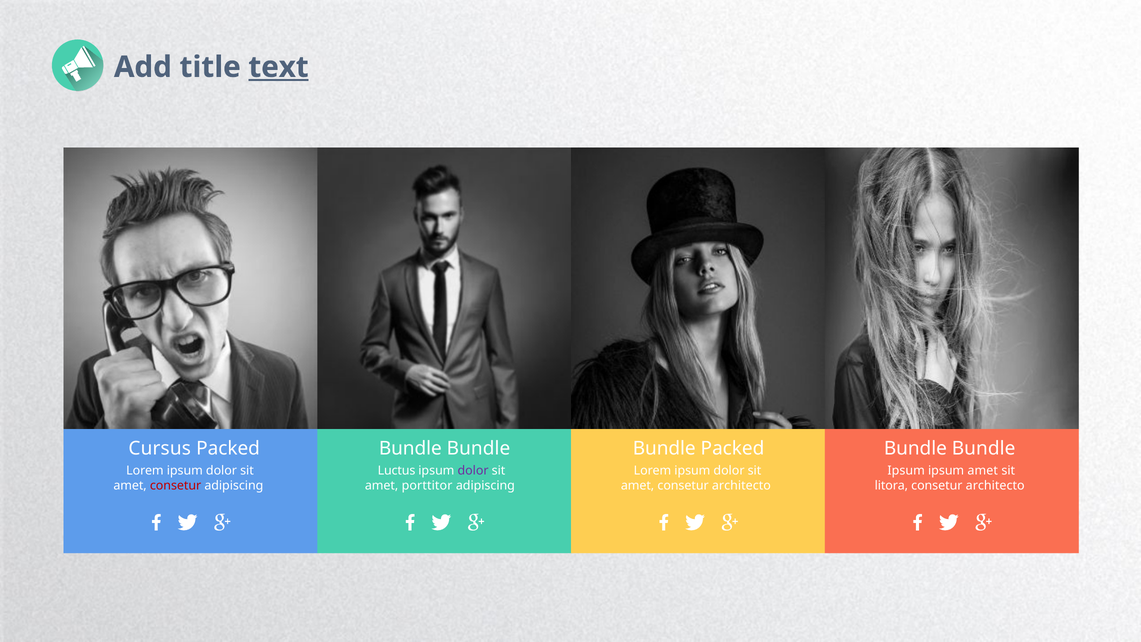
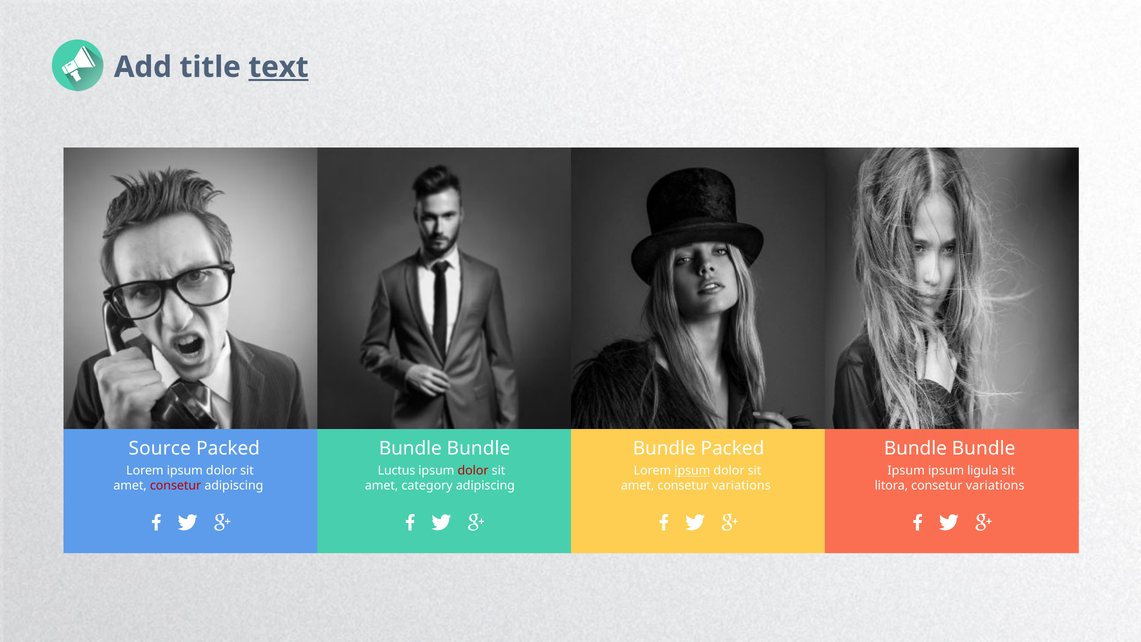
Cursus: Cursus -> Source
dolor at (473, 471) colour: purple -> red
ipsum at (692, 471) underline: none -> present
ipsum amet: amet -> ligula
porttitor: porttitor -> category
amet consetur architecto: architecto -> variations
architecto at (995, 486): architecto -> variations
